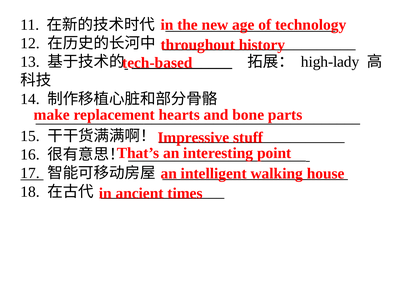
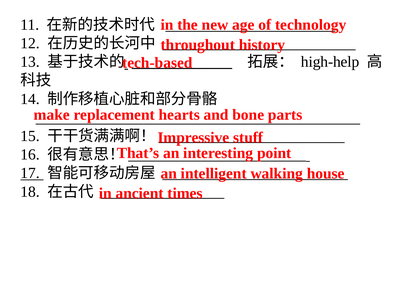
high-lady: high-lady -> high-help
